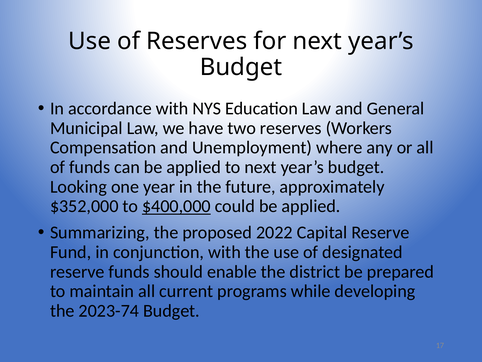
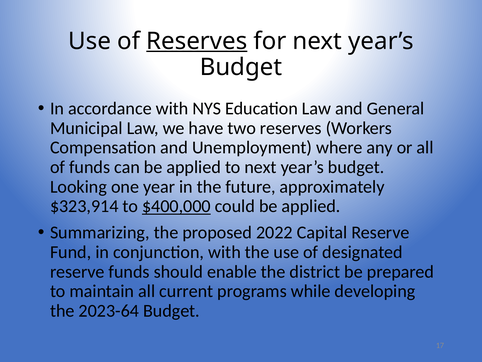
Reserves at (197, 41) underline: none -> present
$352,000: $352,000 -> $323,914
2023-74: 2023-74 -> 2023-64
